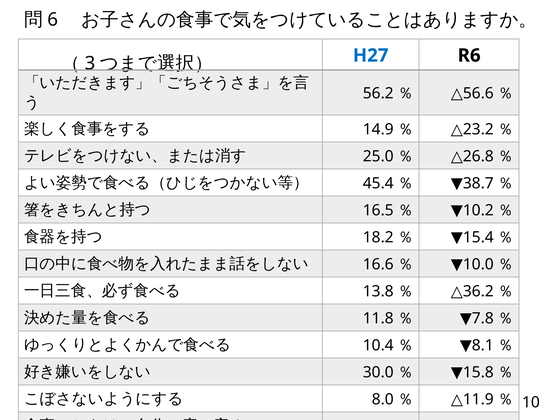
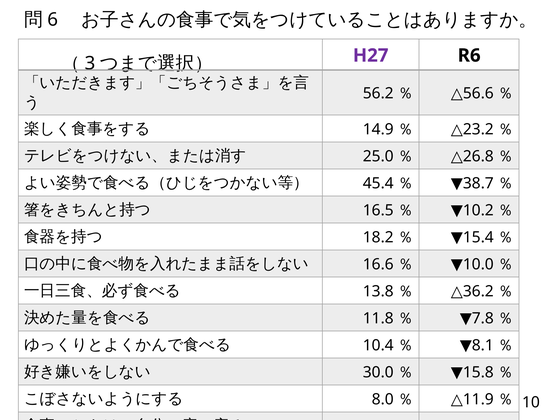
H27 colour: blue -> purple
